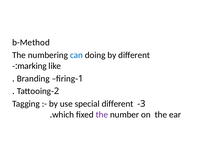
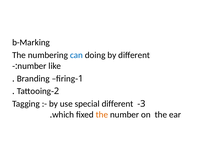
b-Method: b-Method -> b-Marking
marking at (32, 66): marking -> number
the at (102, 115) colour: purple -> orange
